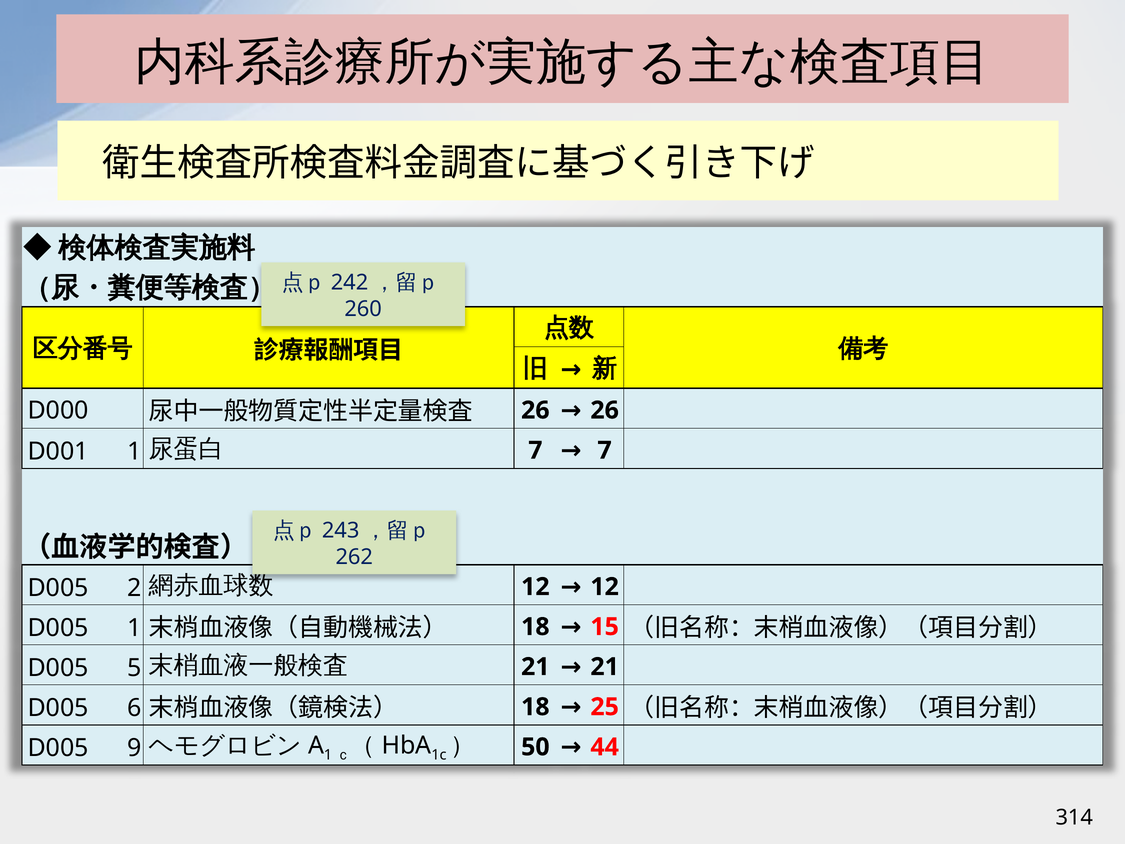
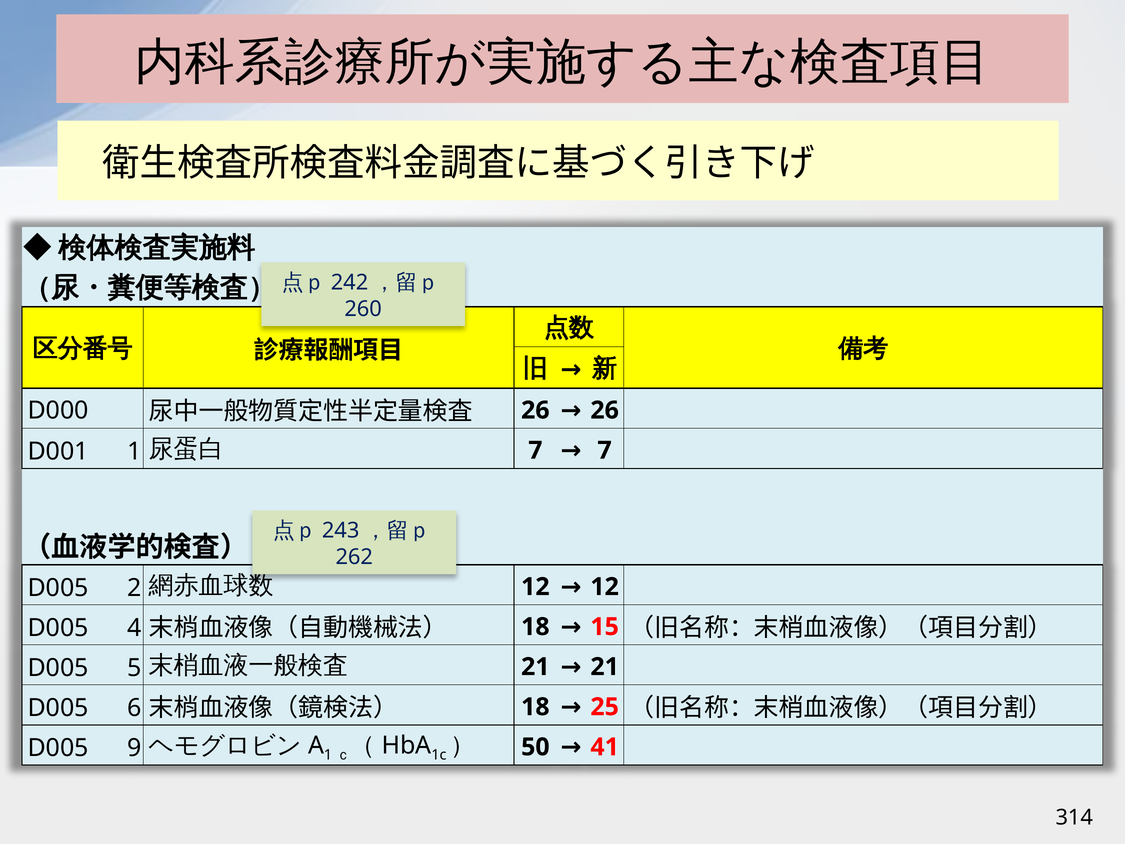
D005 1: 1 -> 4
44: 44 -> 41
